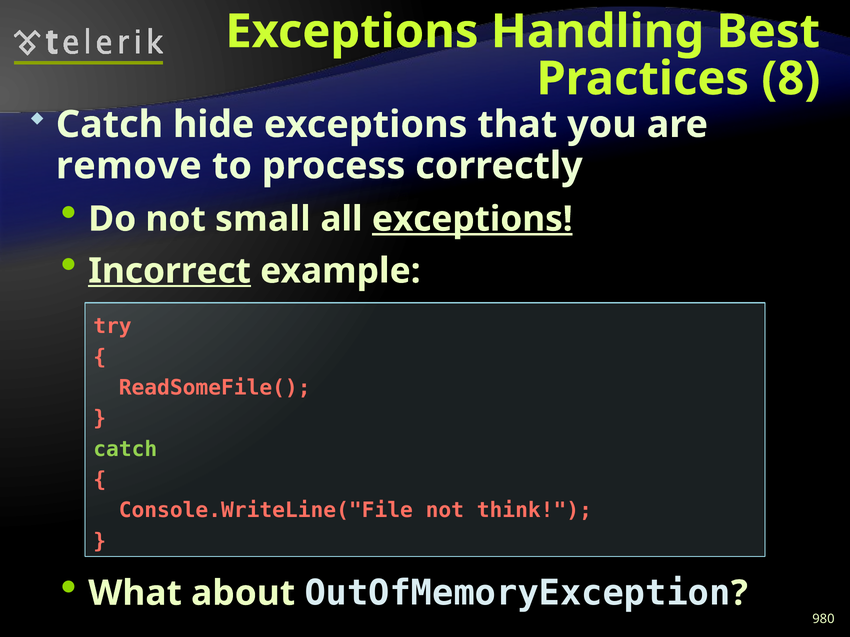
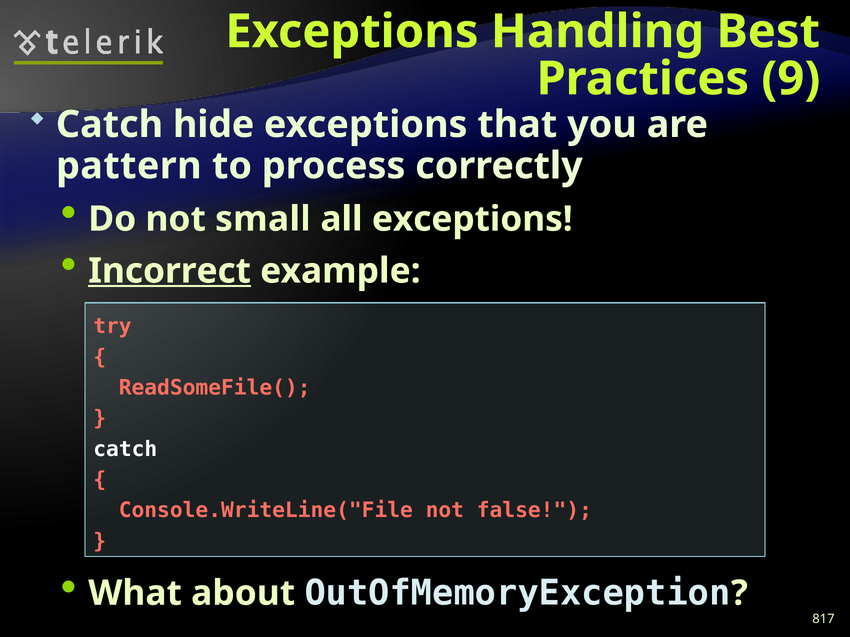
8: 8 -> 9
remove: remove -> pattern
exceptions at (472, 219) underline: present -> none
catch at (125, 449) colour: light green -> white
think: think -> false
980: 980 -> 817
